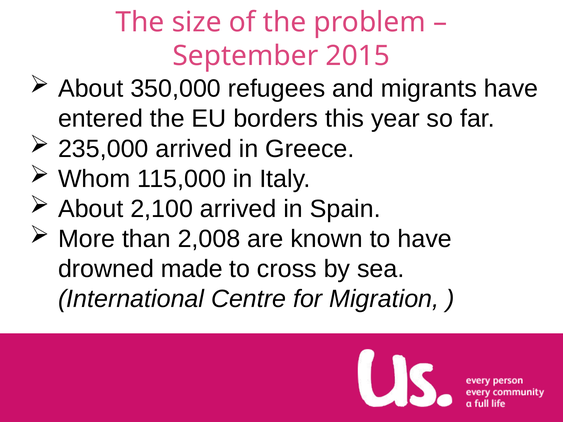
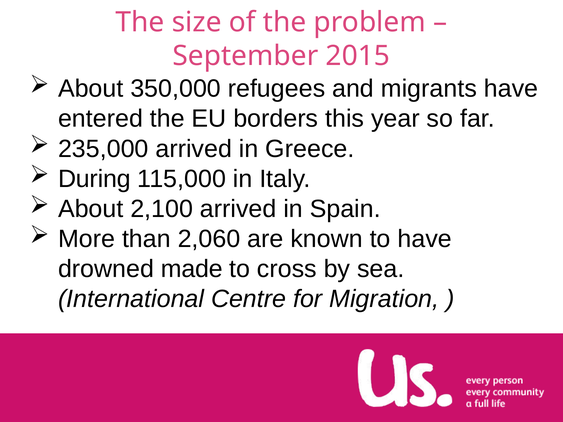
Whom: Whom -> During
2,008: 2,008 -> 2,060
